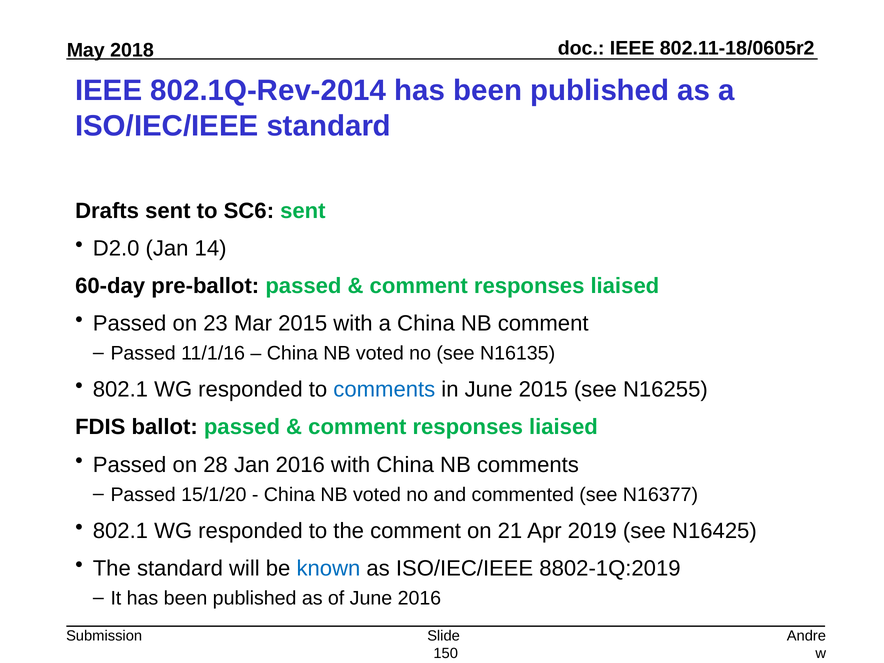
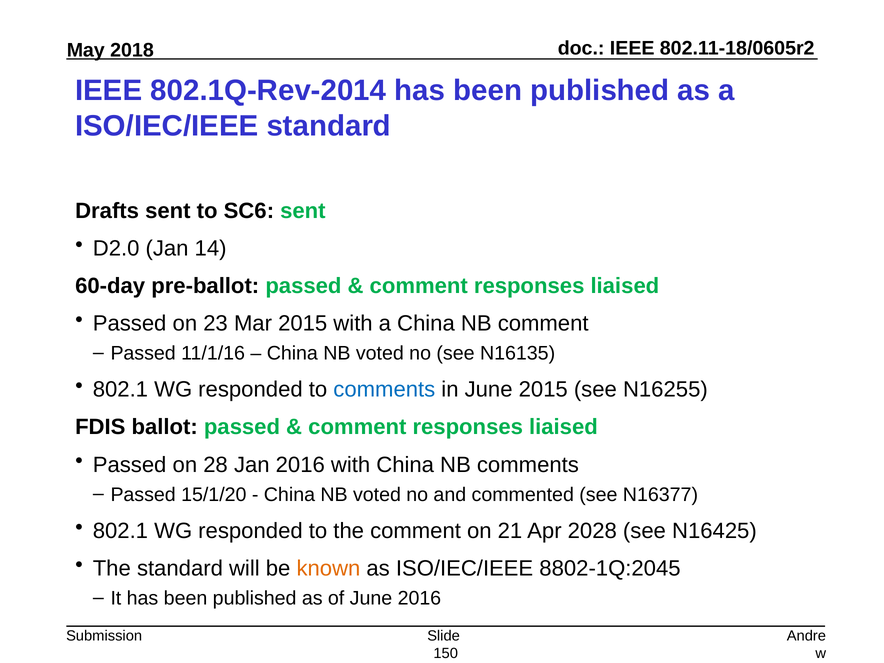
2019: 2019 -> 2028
known colour: blue -> orange
8802-1Q:2019: 8802-1Q:2019 -> 8802-1Q:2045
